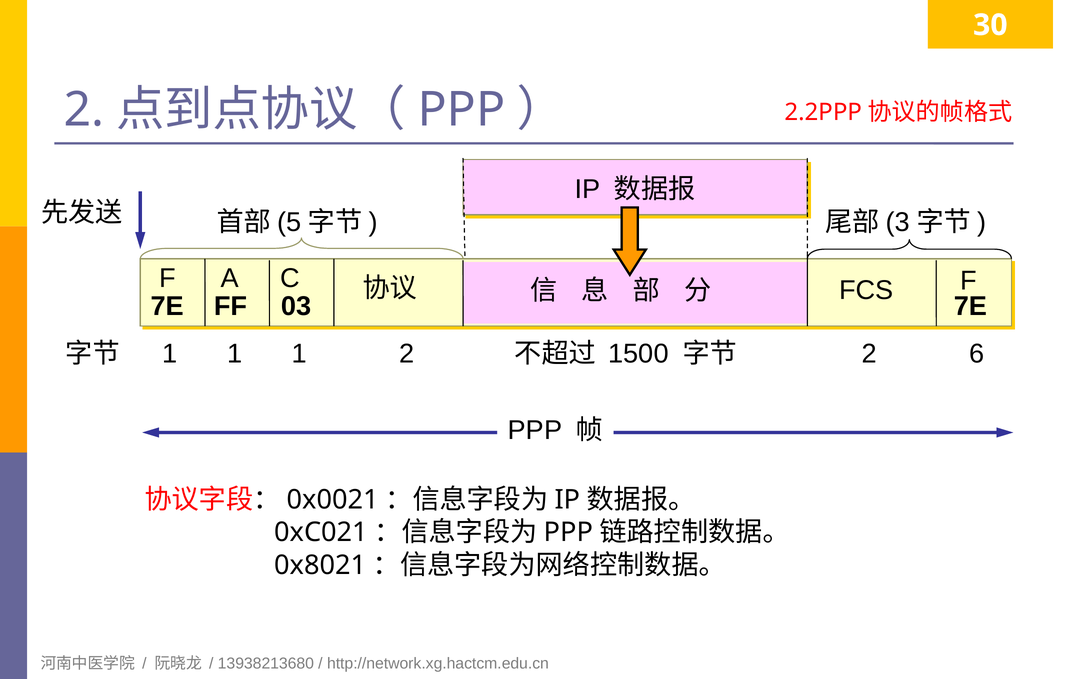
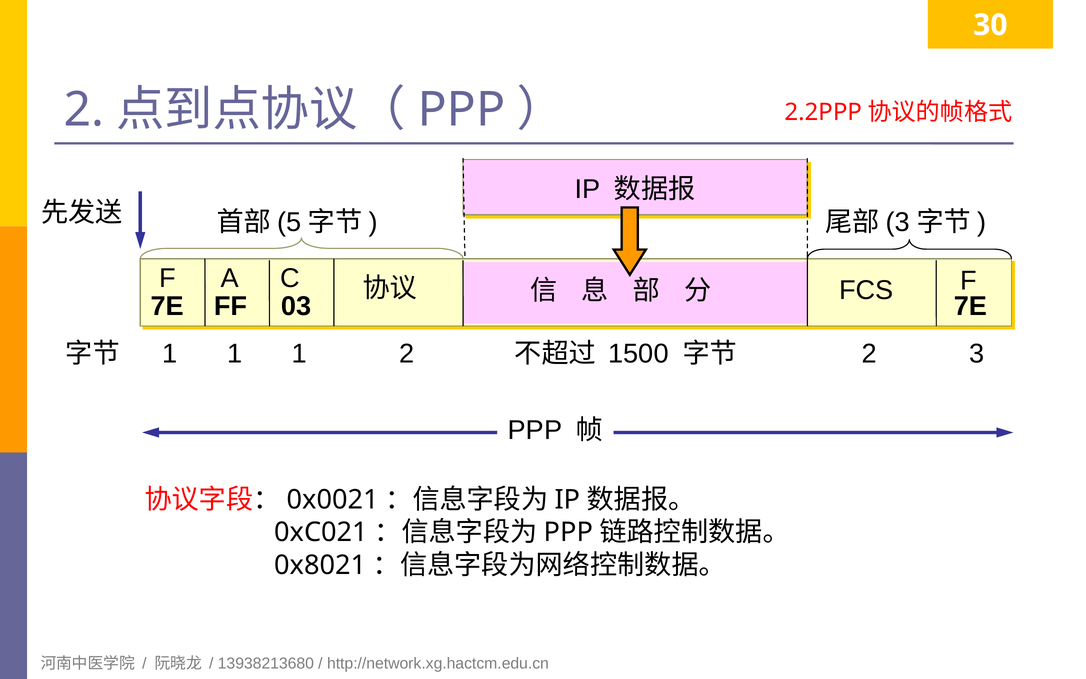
6: 6 -> 3
